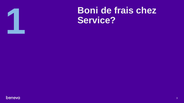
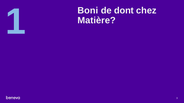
frais: frais -> dont
Service: Service -> Matière
